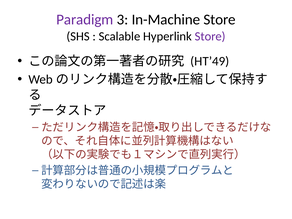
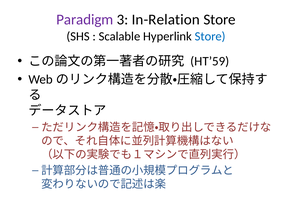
In-Machine: In-Machine -> In-Relation
Store at (210, 36) colour: purple -> blue
HT’49: HT’49 -> HT’59
